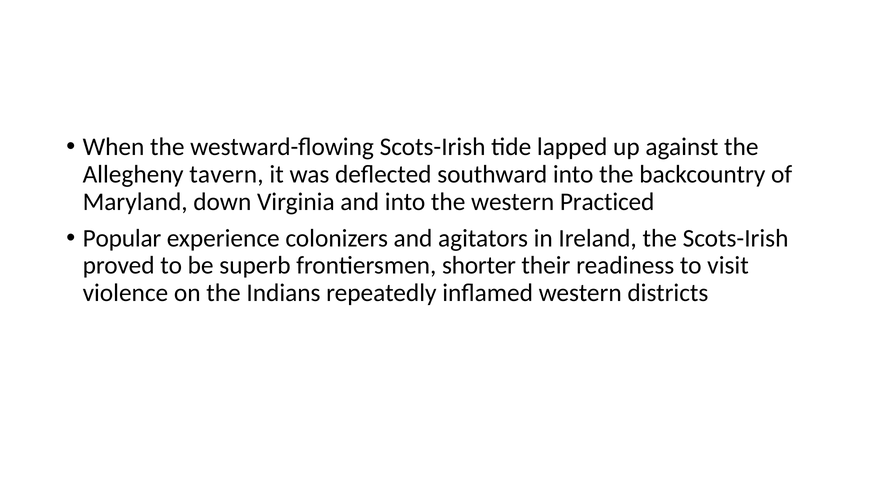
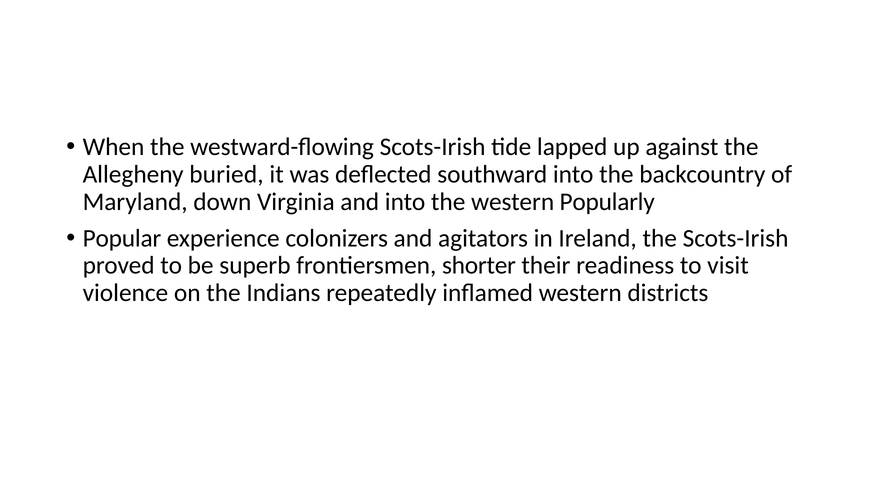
tavern: tavern -> buried
Practiced: Practiced -> Popularly
